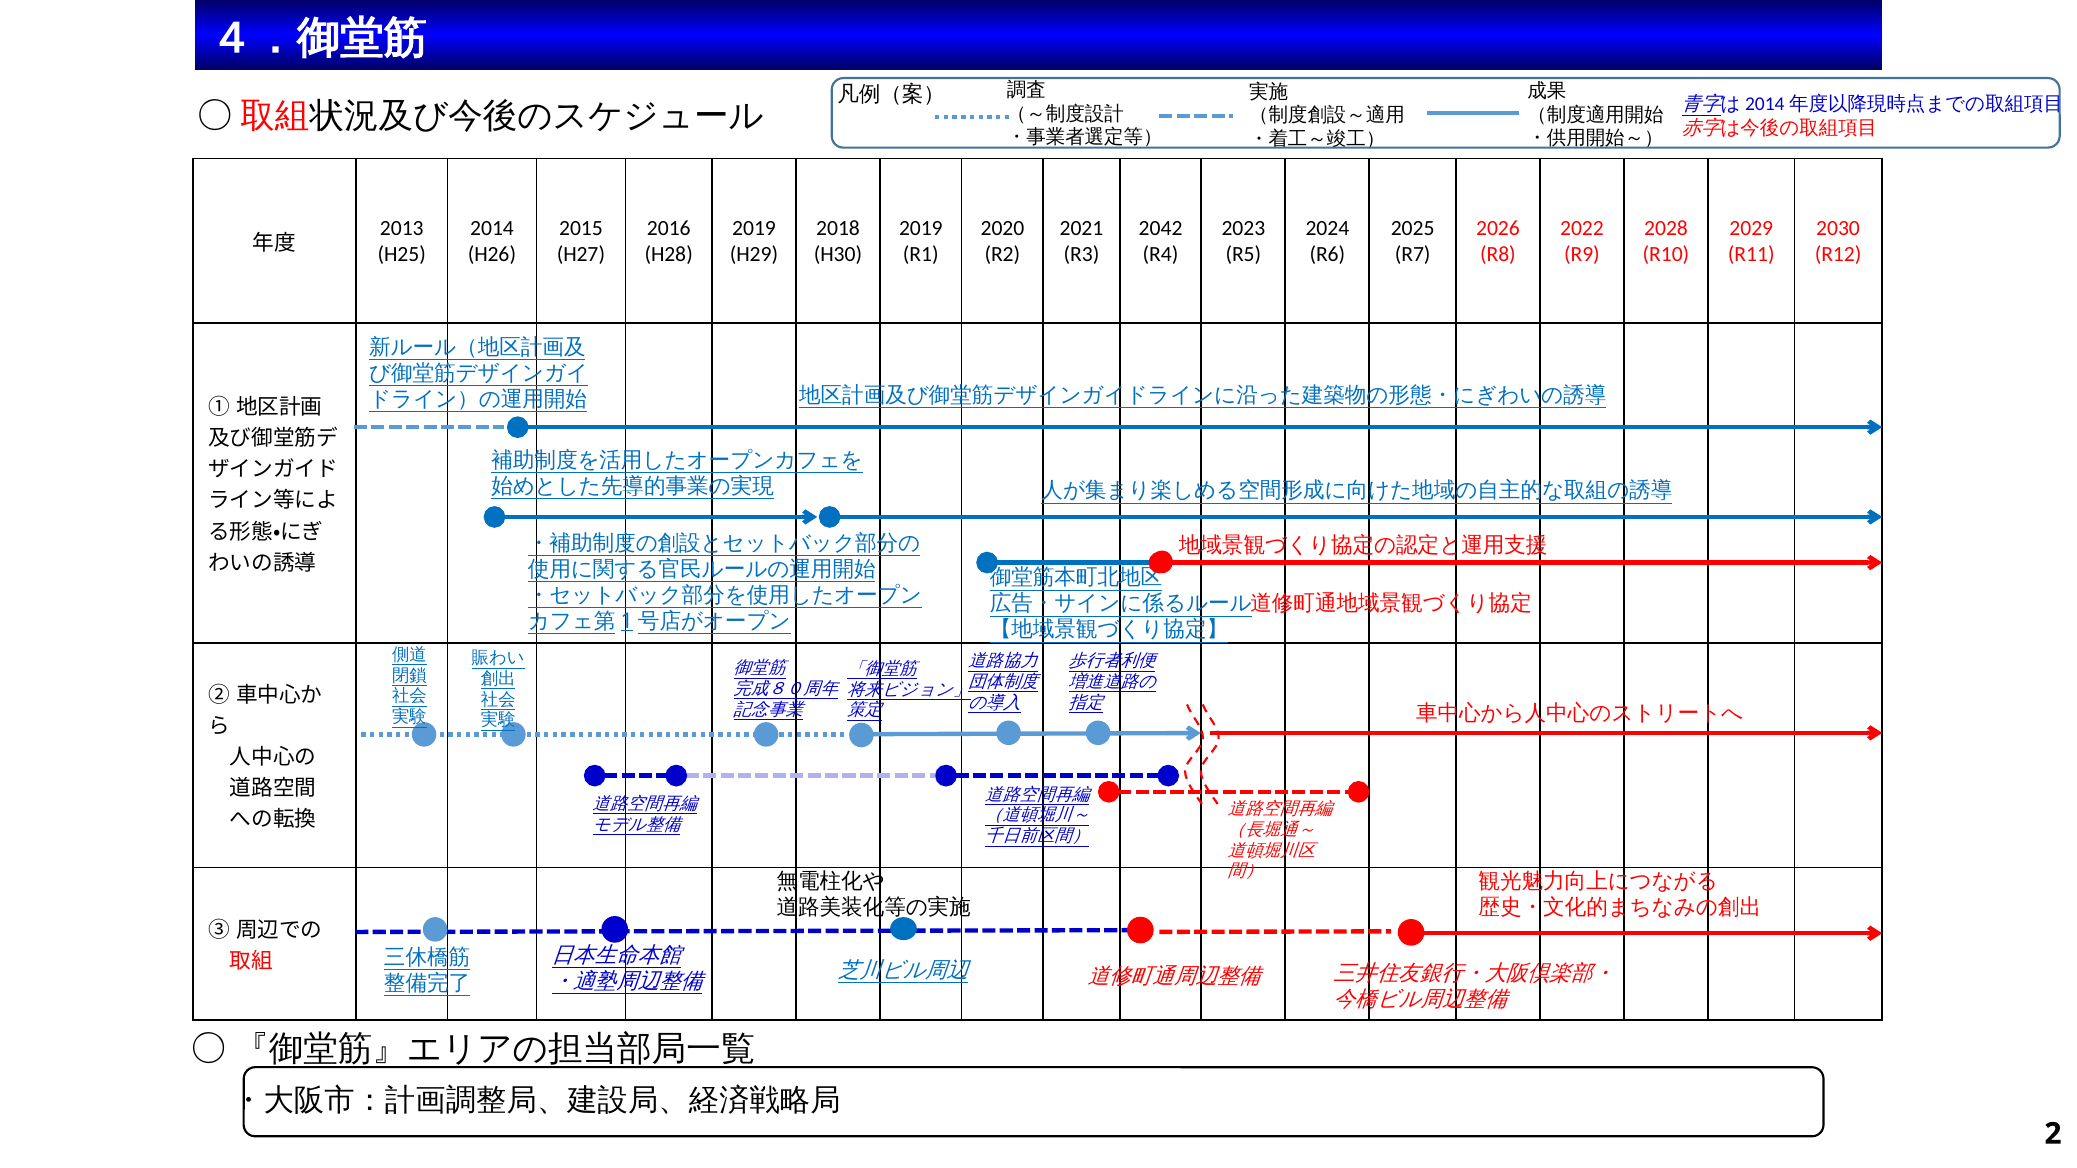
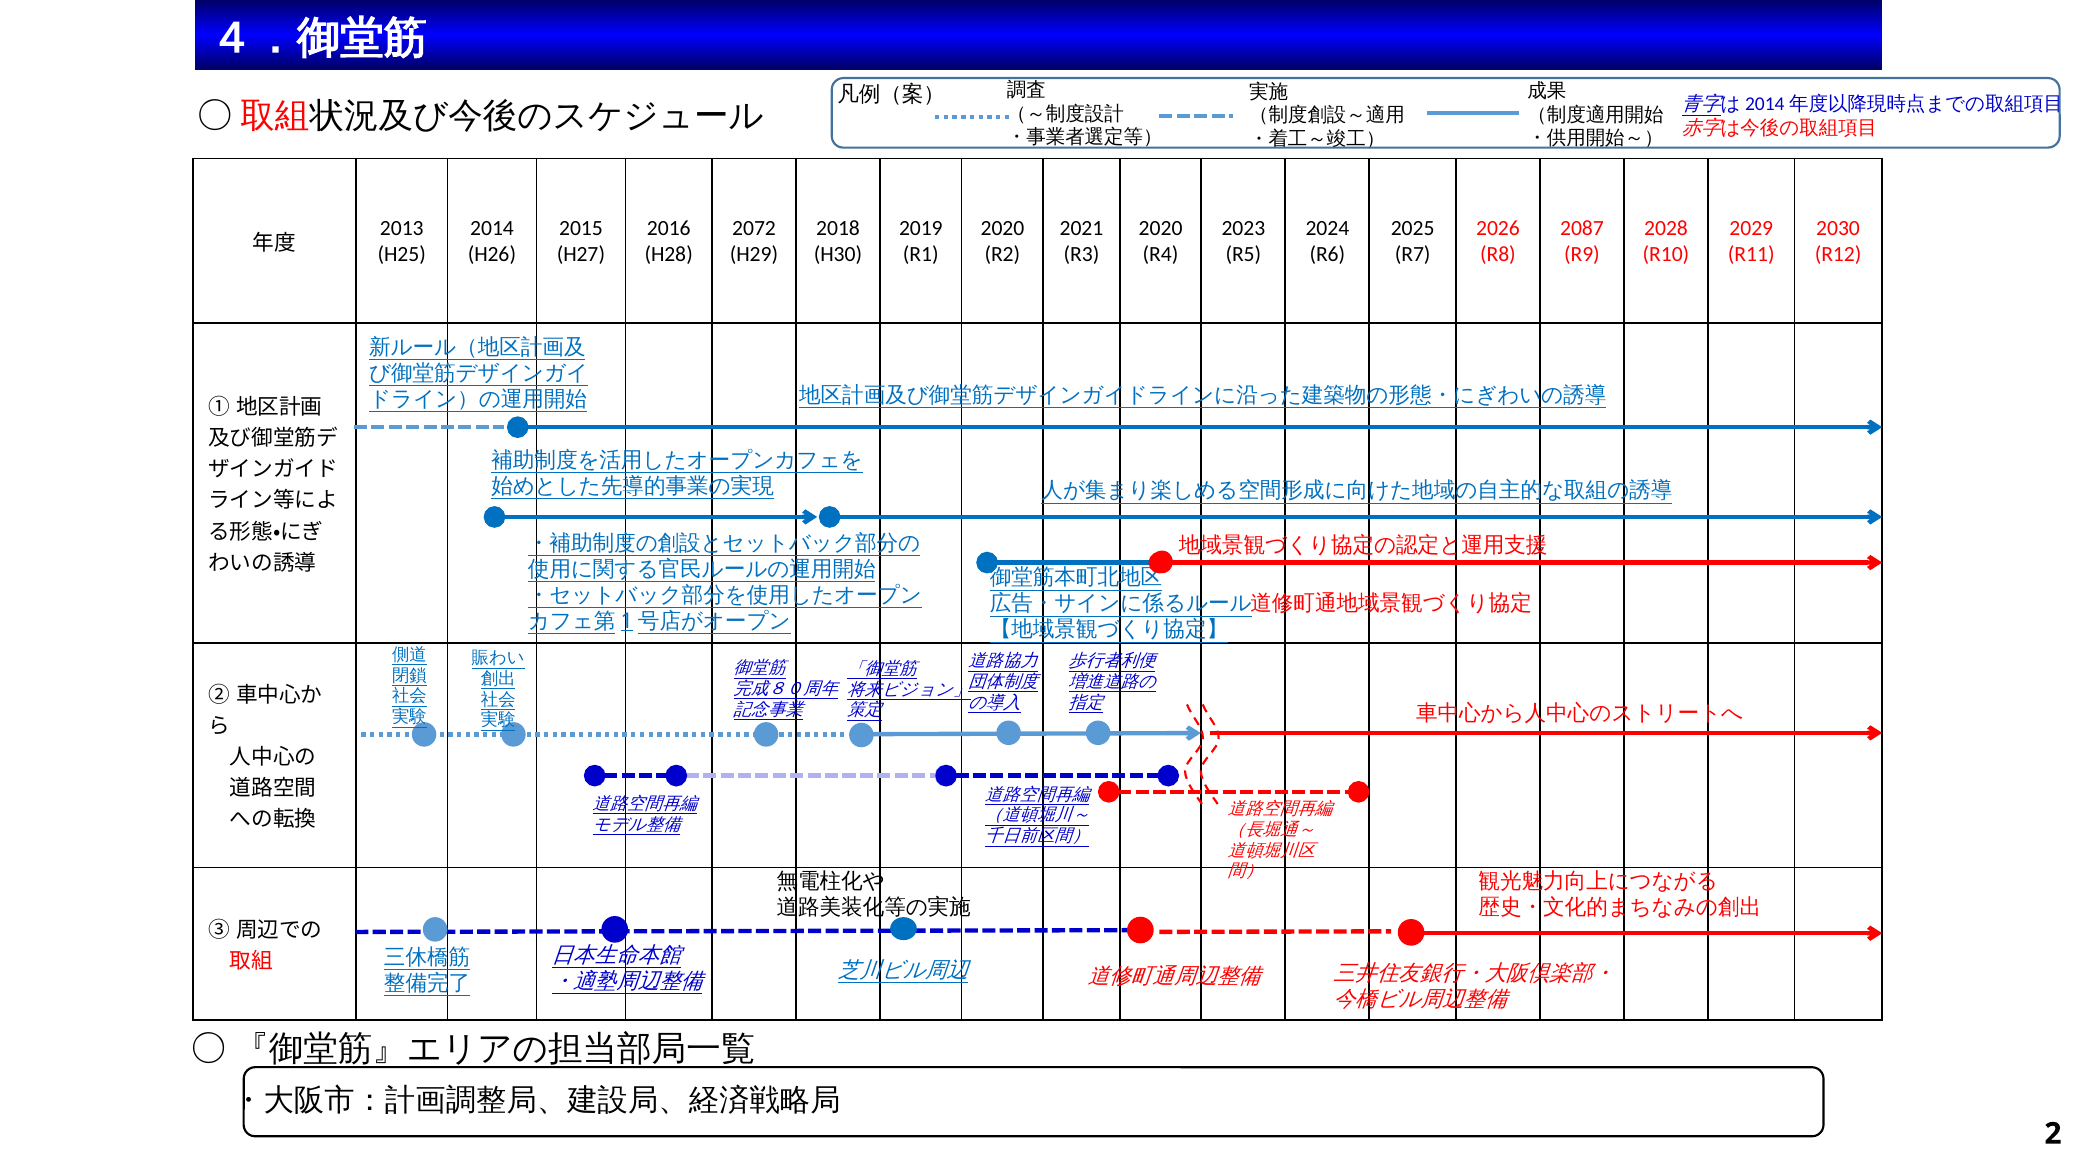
2019 at (754, 228): 2019 -> 2072
2042 at (1161, 228): 2042 -> 2020
2022: 2022 -> 2087
